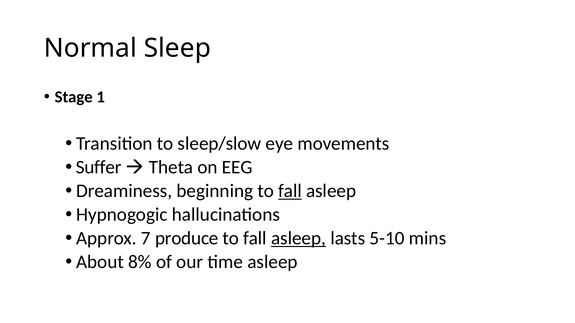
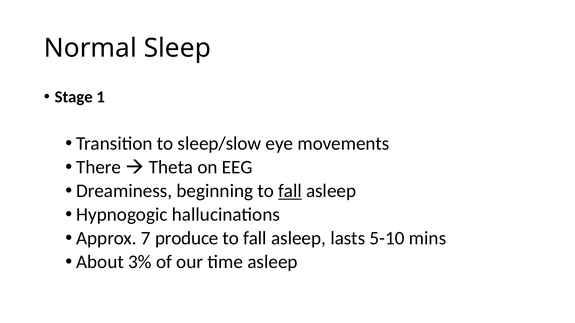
Suffer: Suffer -> There
asleep at (299, 239) underline: present -> none
8%: 8% -> 3%
